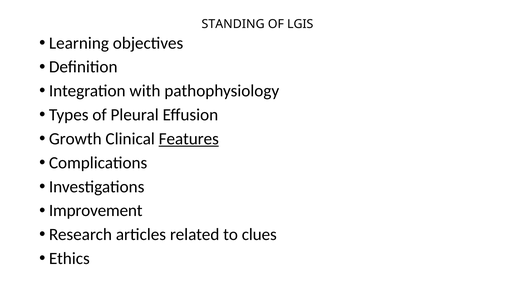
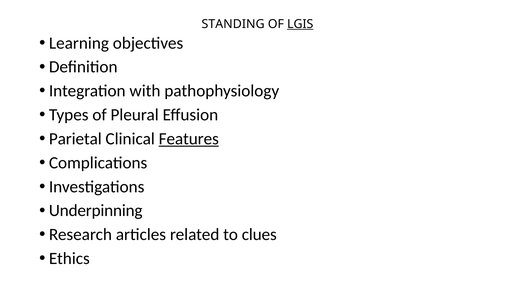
LGIS underline: none -> present
Growth: Growth -> Parietal
Improvement: Improvement -> Underpinning
